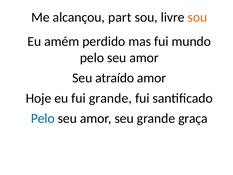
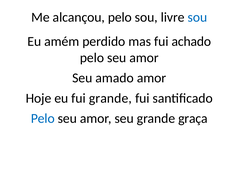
alcançou part: part -> pelo
sou at (197, 17) colour: orange -> blue
mundo: mundo -> achado
atraído: atraído -> amado
